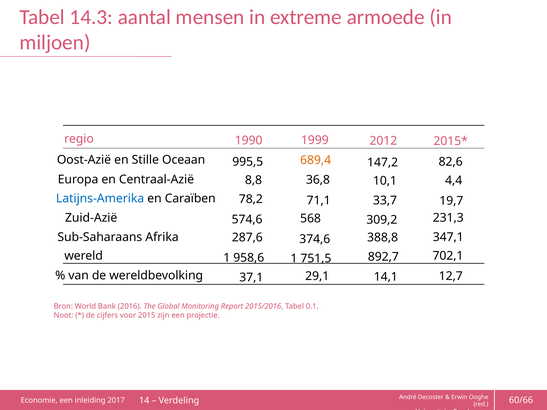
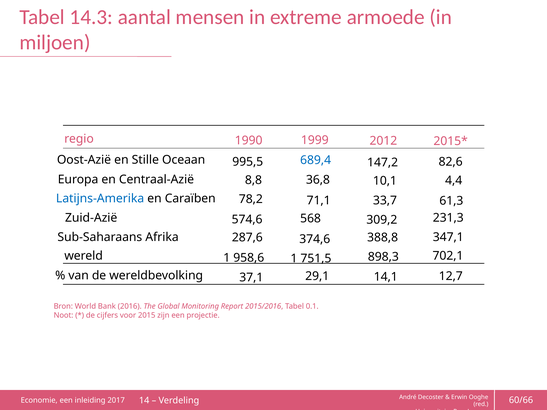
689,4 colour: orange -> blue
19,7: 19,7 -> 61,3
892,7: 892,7 -> 898,3
